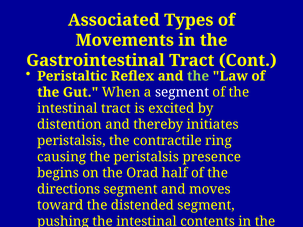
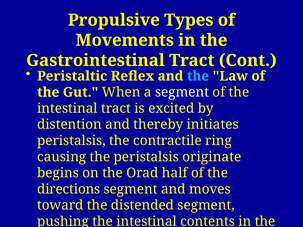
Associated: Associated -> Propulsive
the at (198, 76) colour: light green -> light blue
presence: presence -> originate
